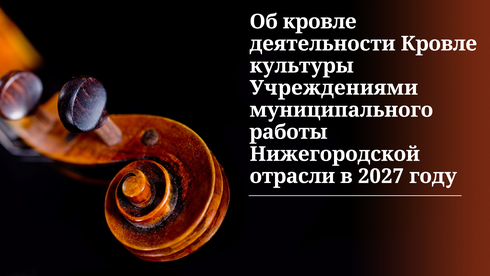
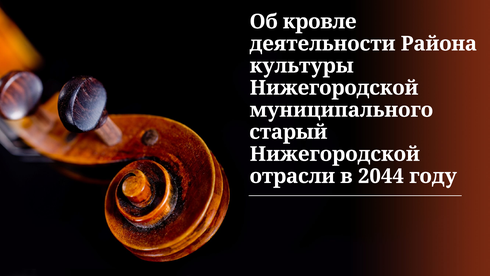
деятельности Кровле: Кровле -> Района
Учреждениями at (334, 88): Учреждениями -> Нижегородской
работы: работы -> старый
2027: 2027 -> 2044
